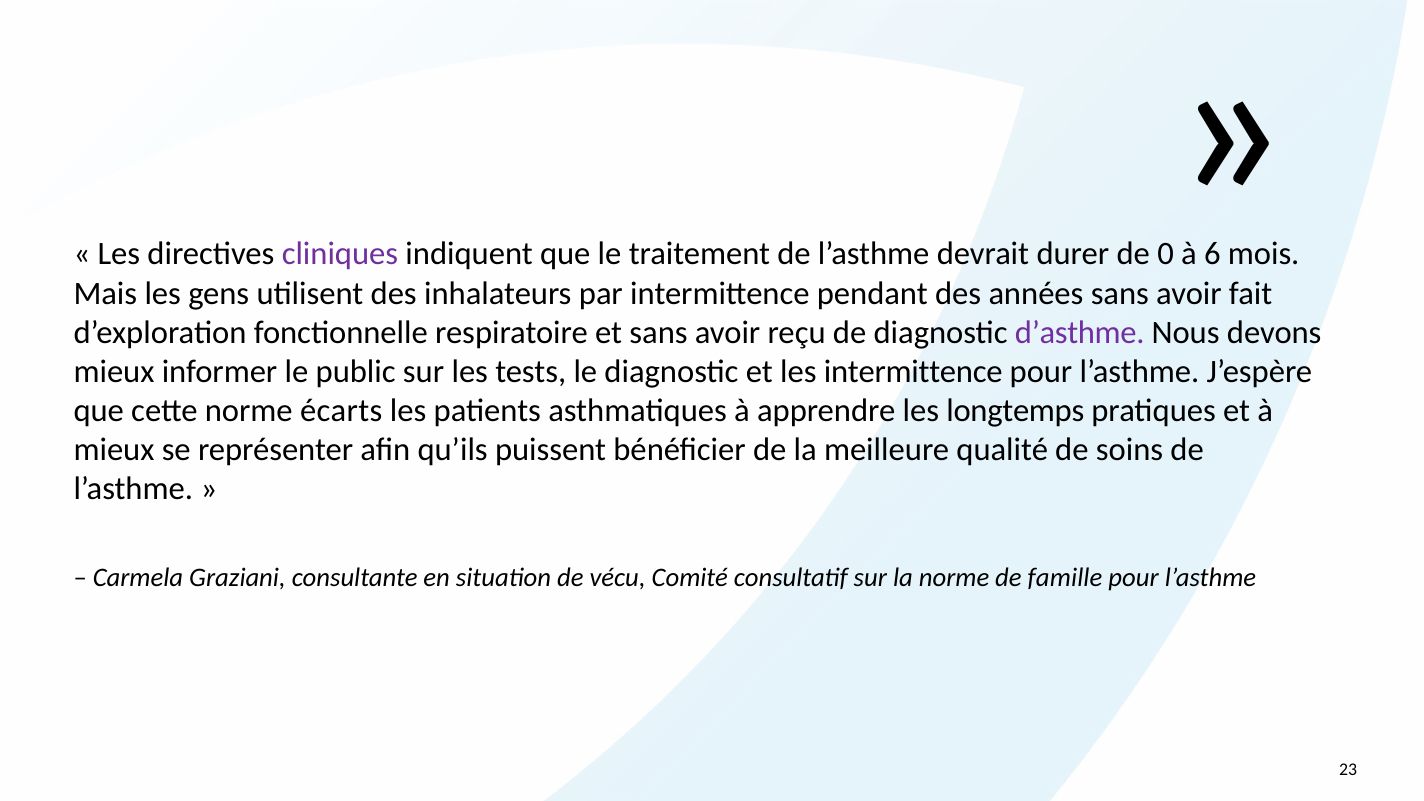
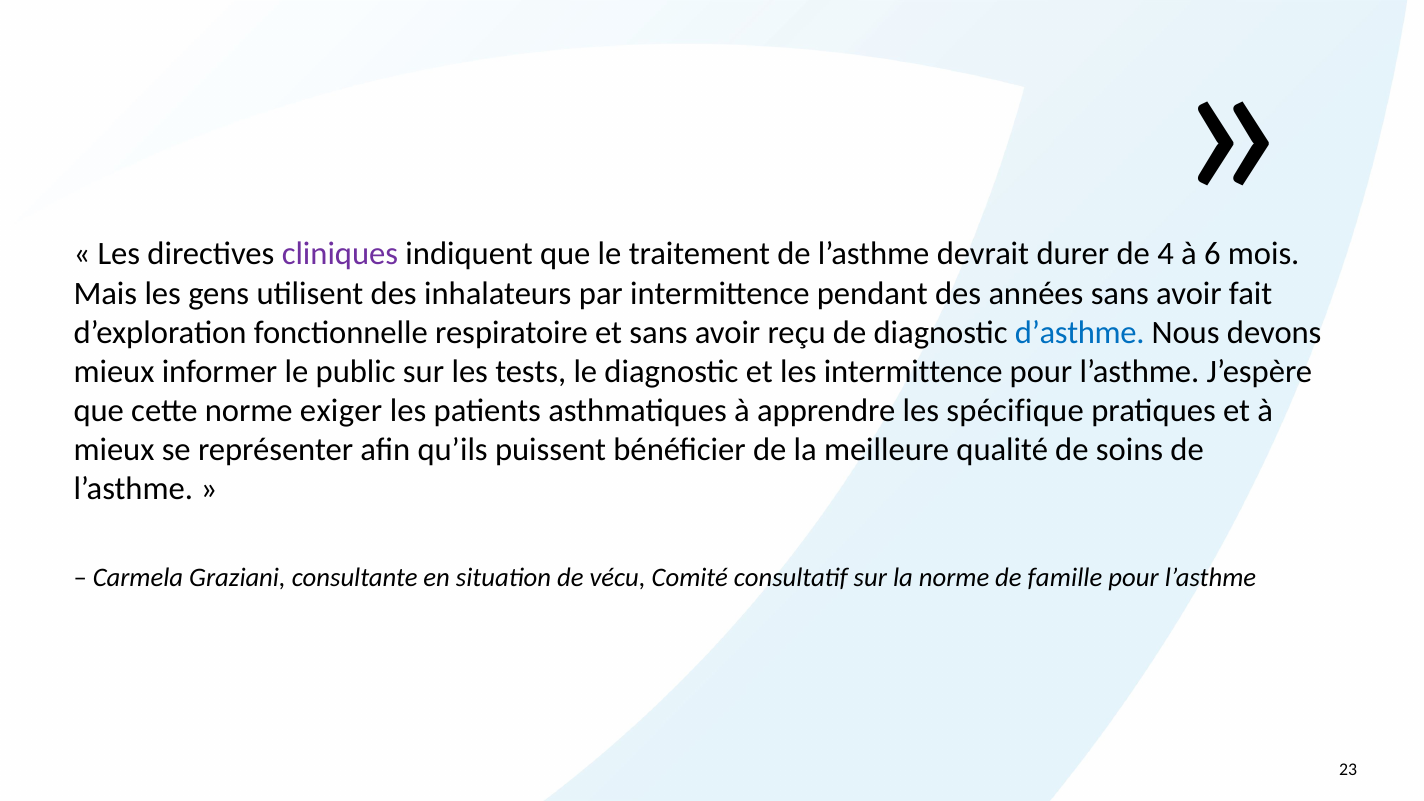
0: 0 -> 4
d’asthme colour: purple -> blue
écarts: écarts -> exiger
longtemps: longtemps -> spécifique
